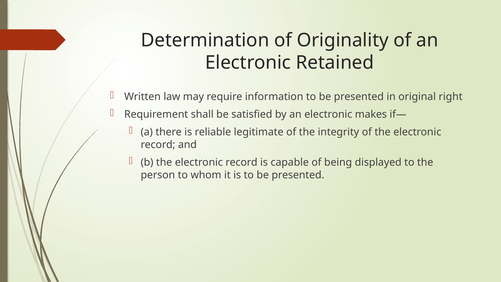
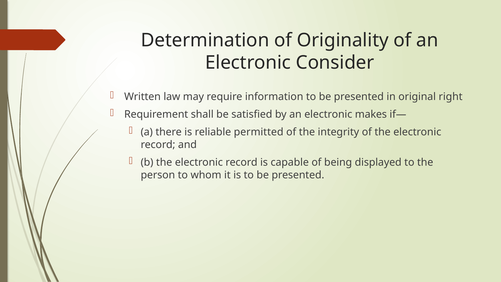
Retained: Retained -> Consider
legitimate: legitimate -> permitted
